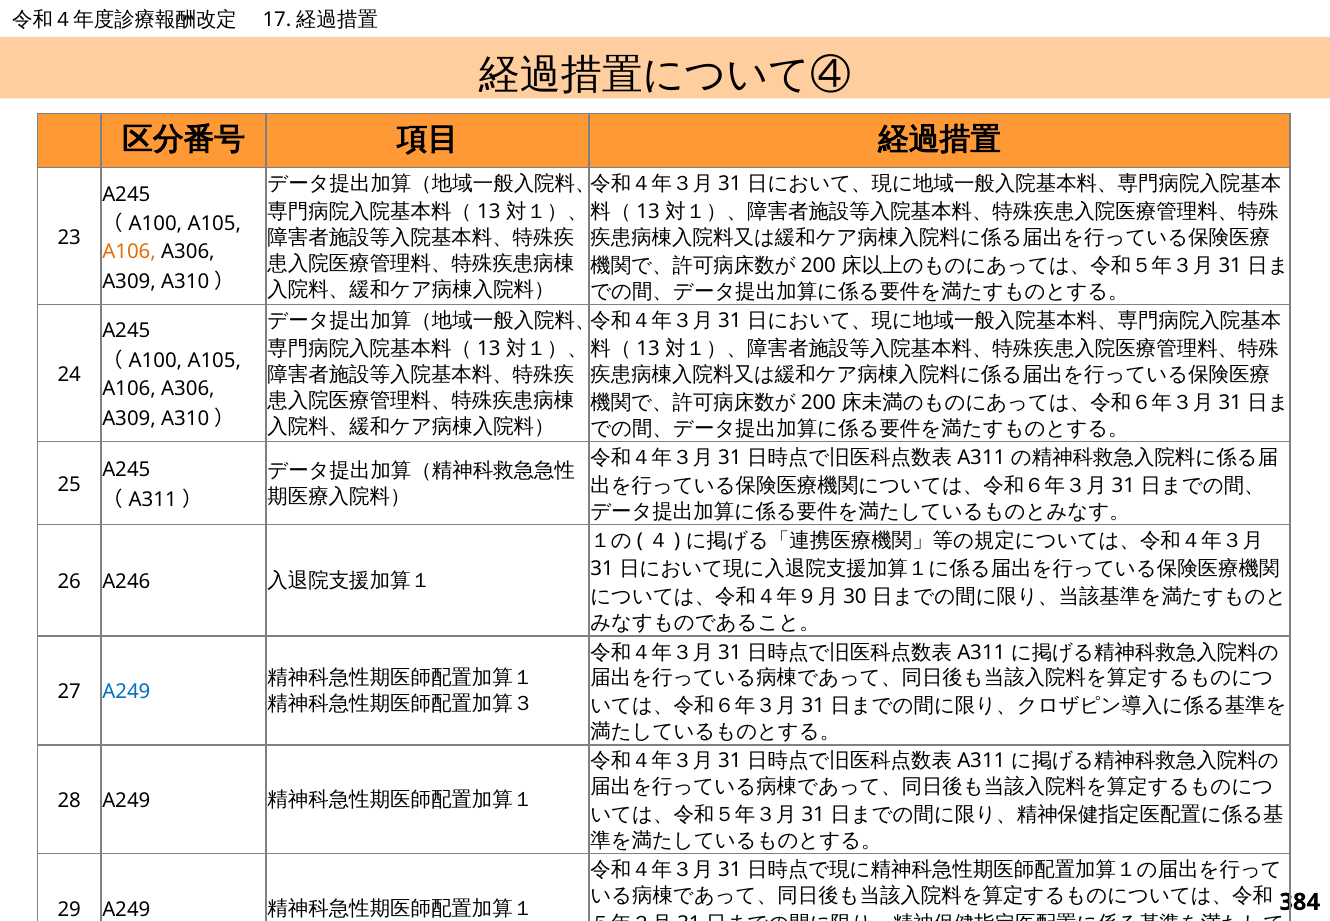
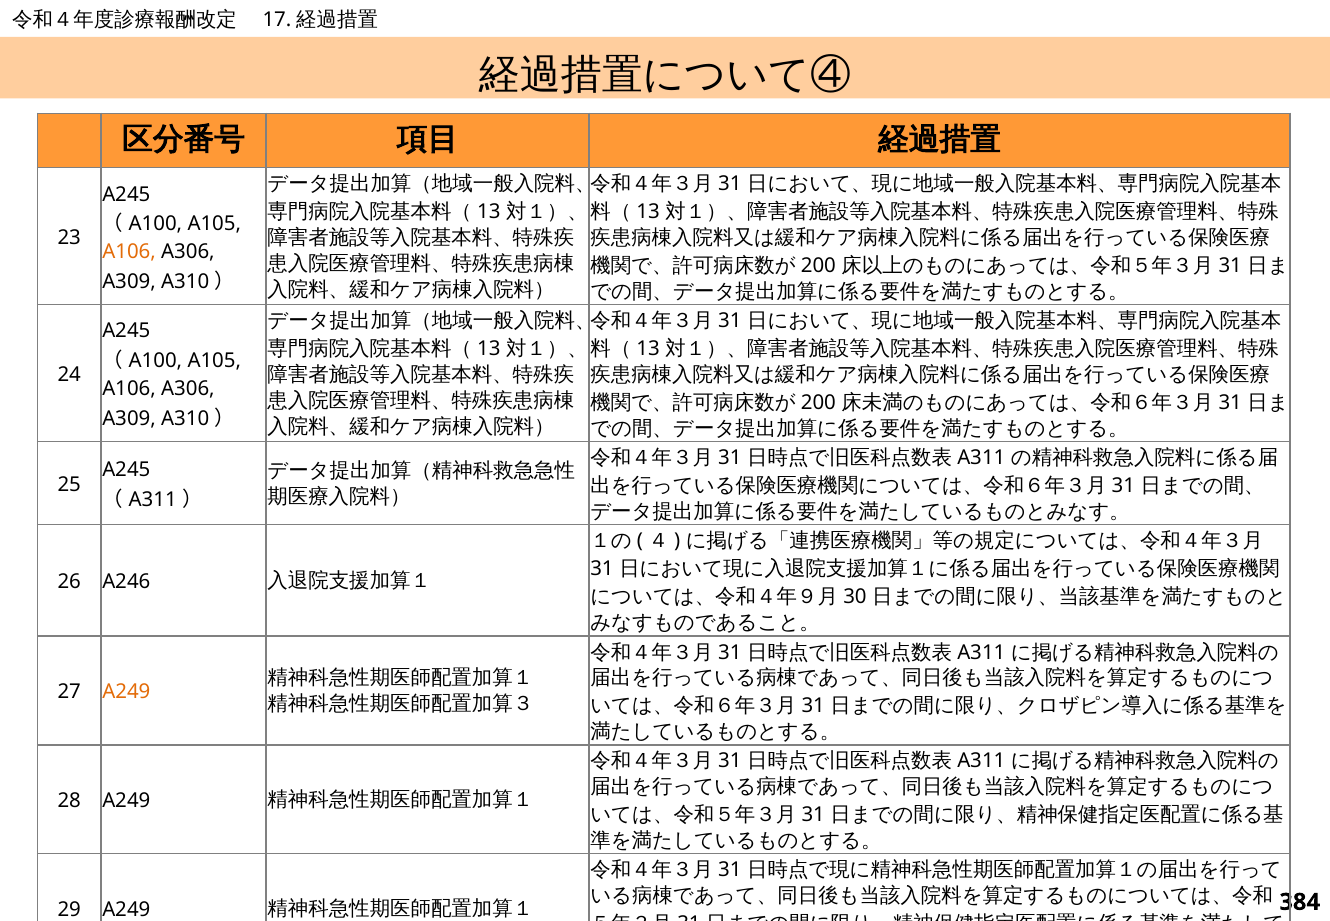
A249 at (126, 692) colour: blue -> orange
